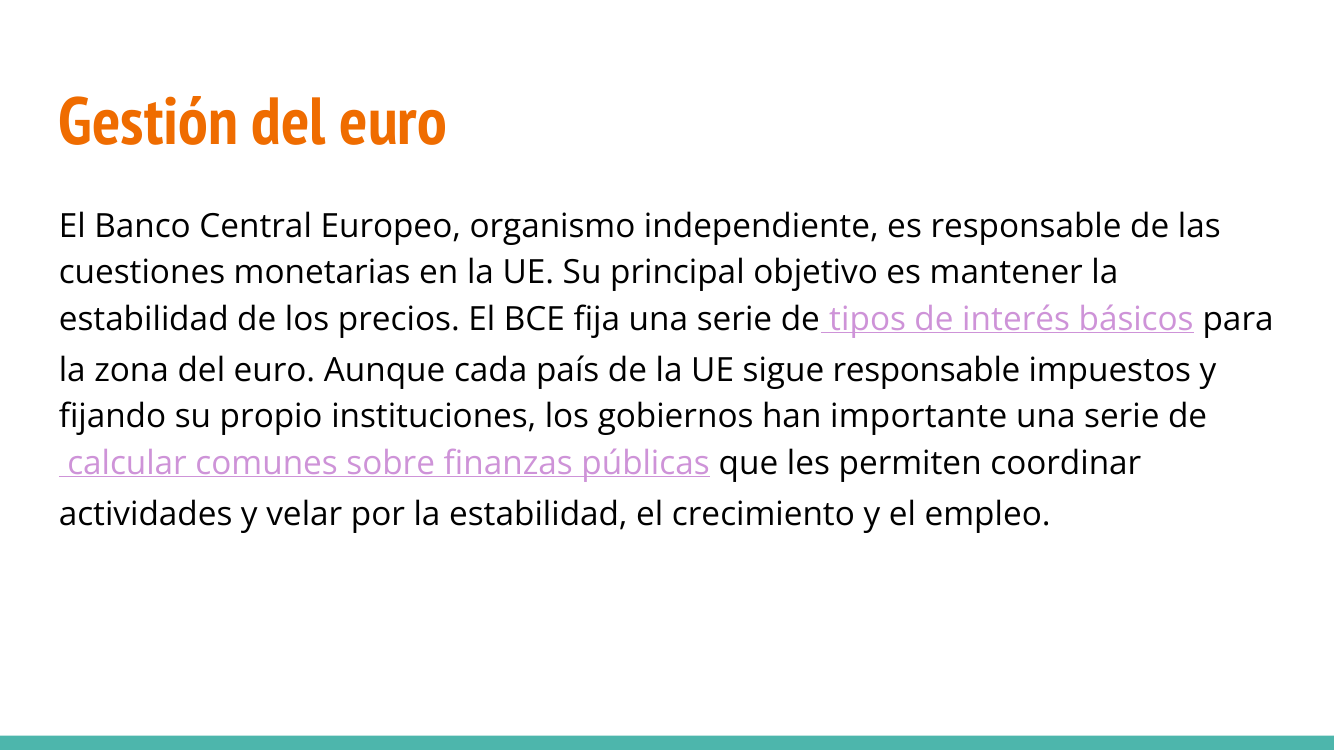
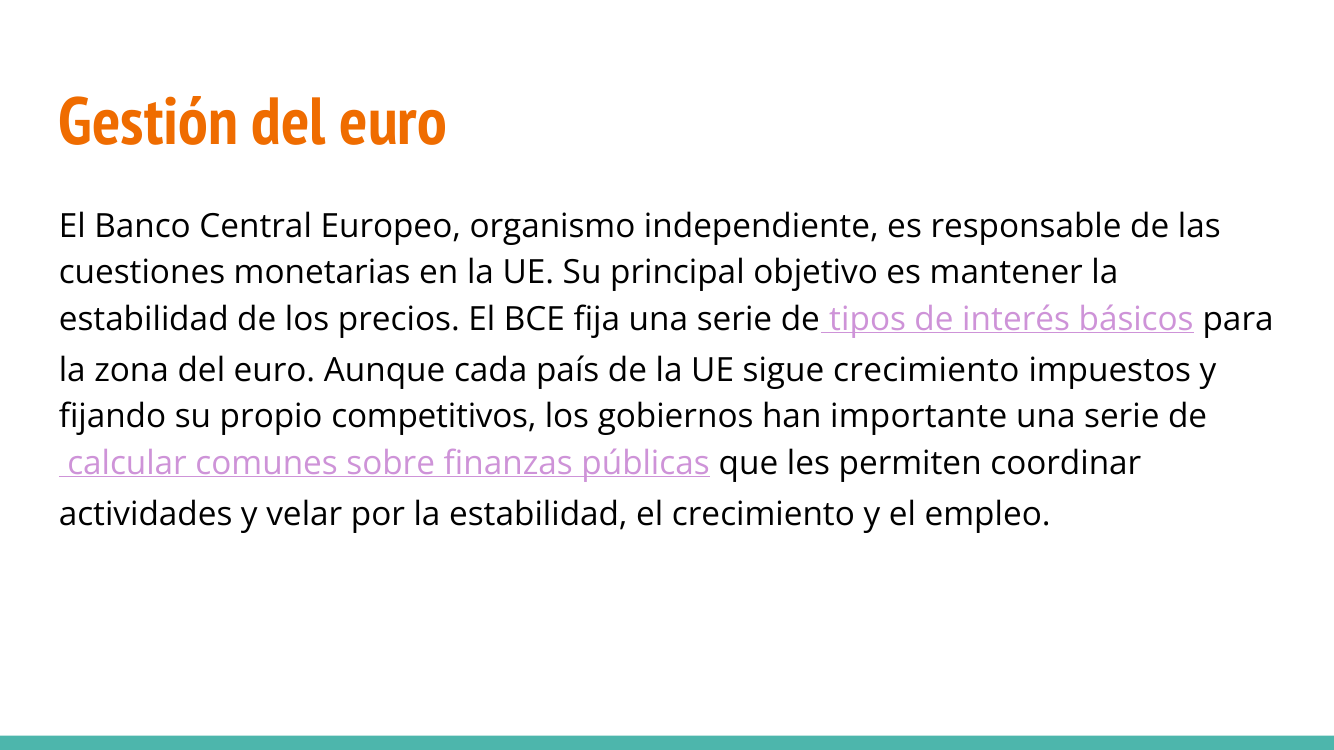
sigue responsable: responsable -> crecimiento
instituciones: instituciones -> competitivos
